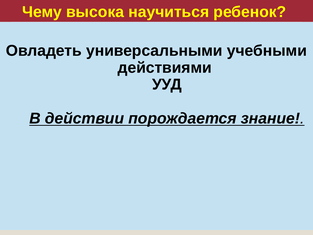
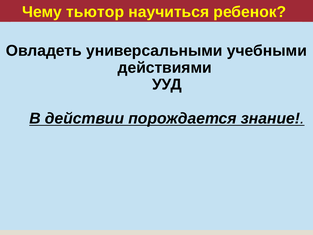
высока: высока -> тьютор
